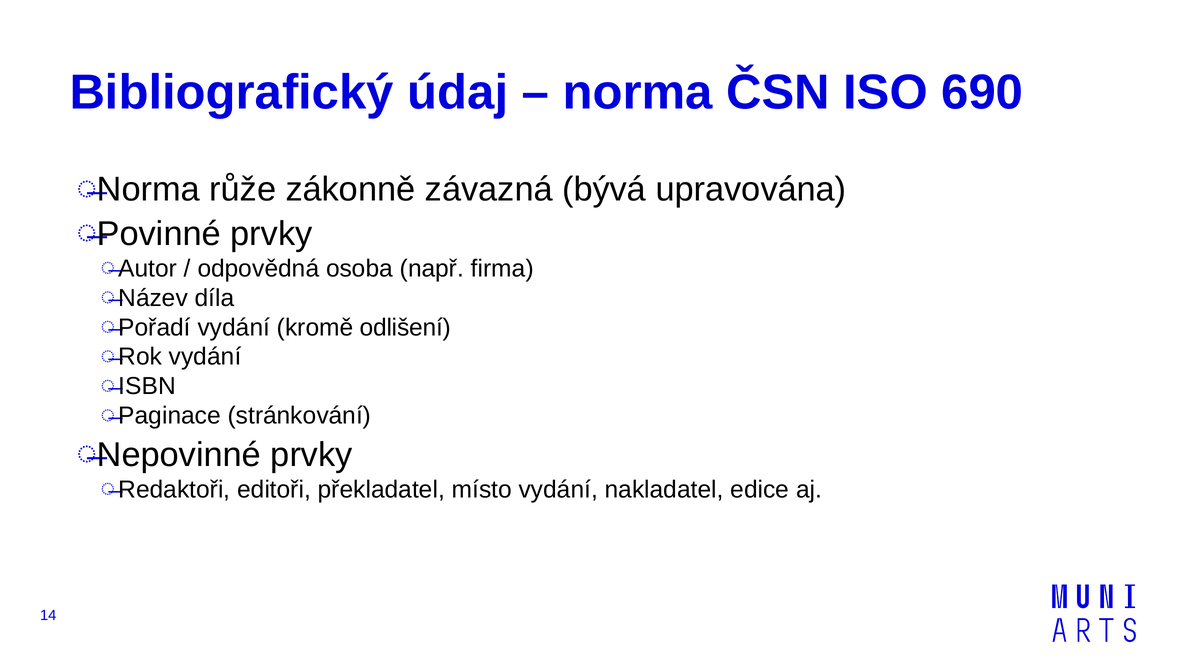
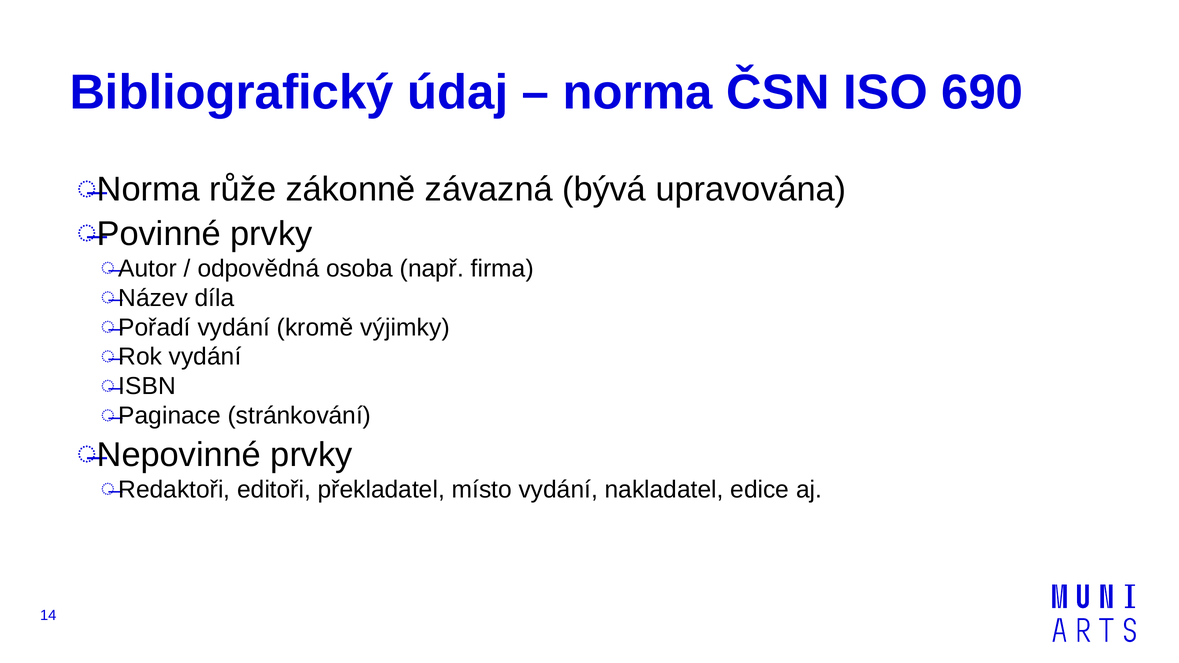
odlišení: odlišení -> výjimky
